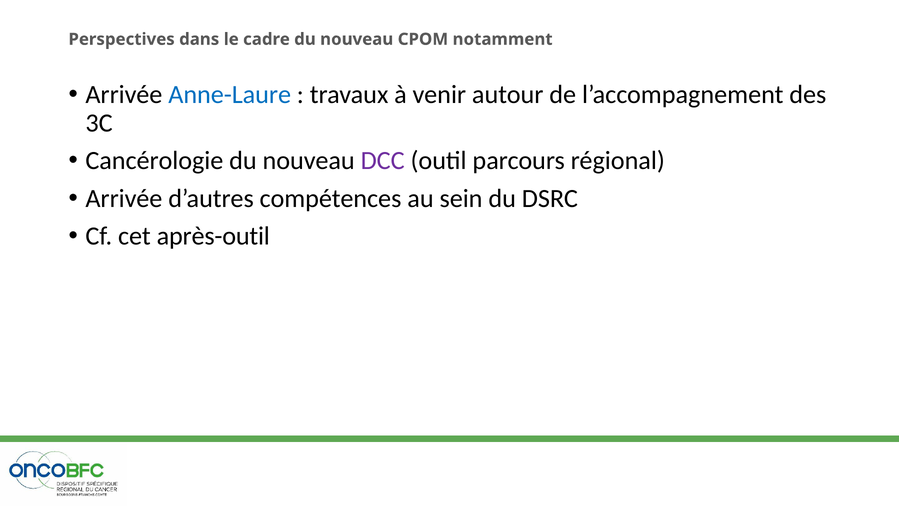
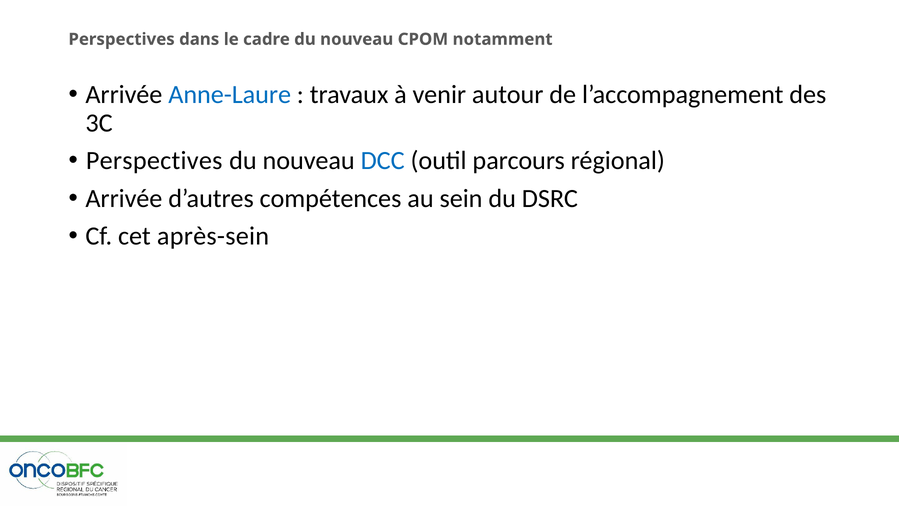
Cancérologie at (154, 161): Cancérologie -> Perspectives
DCC colour: purple -> blue
après-outil: après-outil -> après-sein
